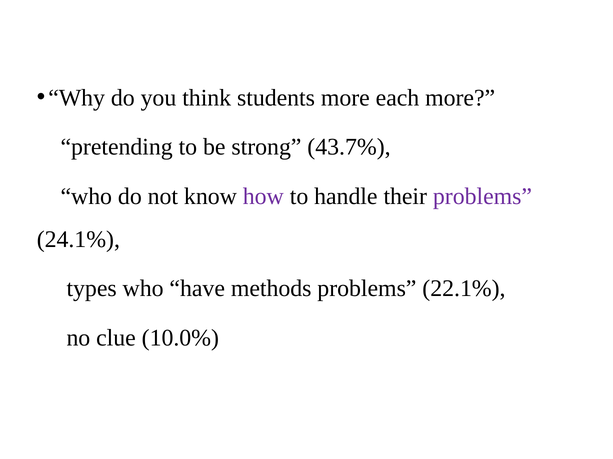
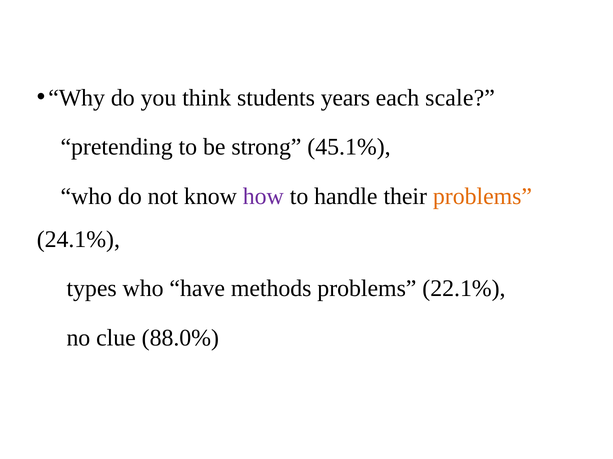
students more: more -> years
each more: more -> scale
43.7%: 43.7% -> 45.1%
problems at (482, 197) colour: purple -> orange
10.0%: 10.0% -> 88.0%
